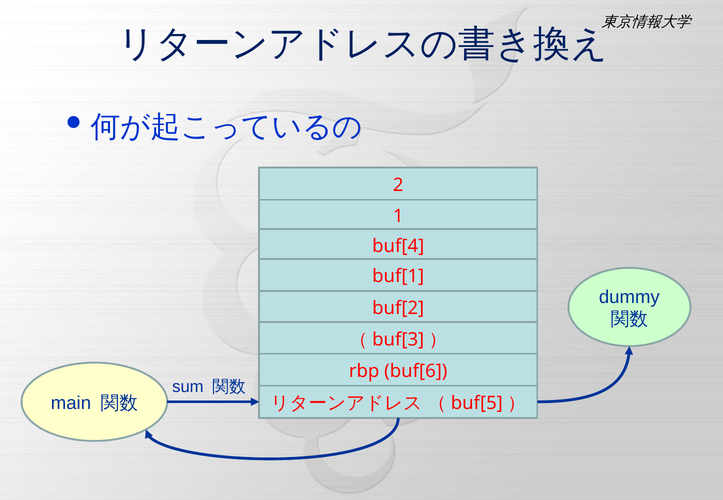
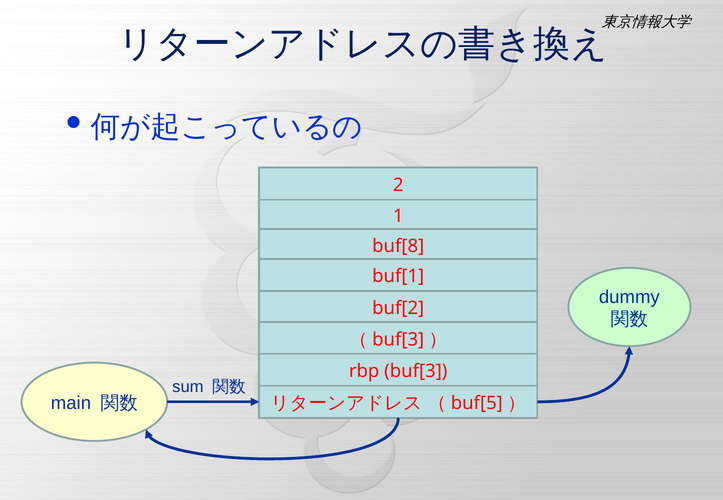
buf[4: buf[4 -> buf[8
buf[6: buf[6 -> buf[3
